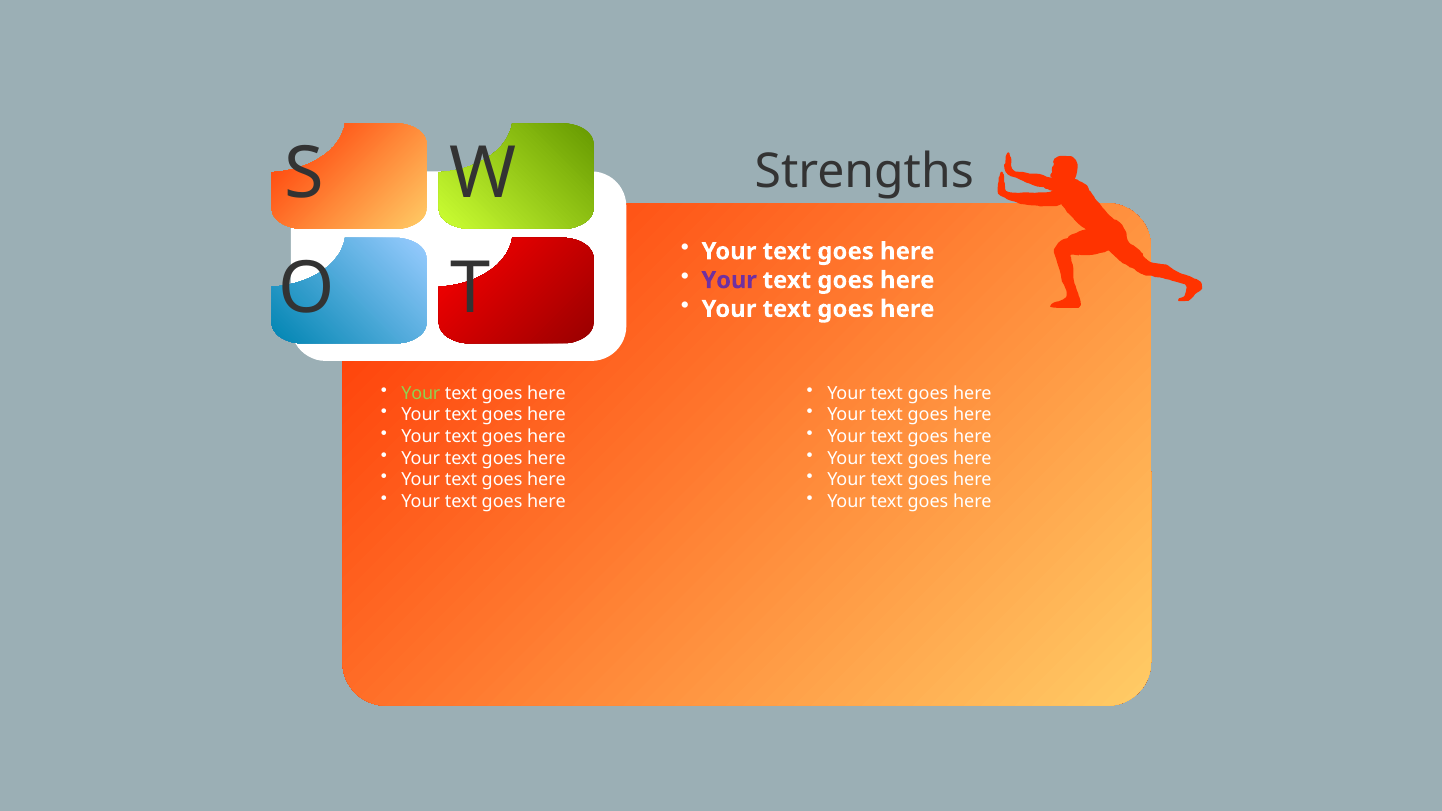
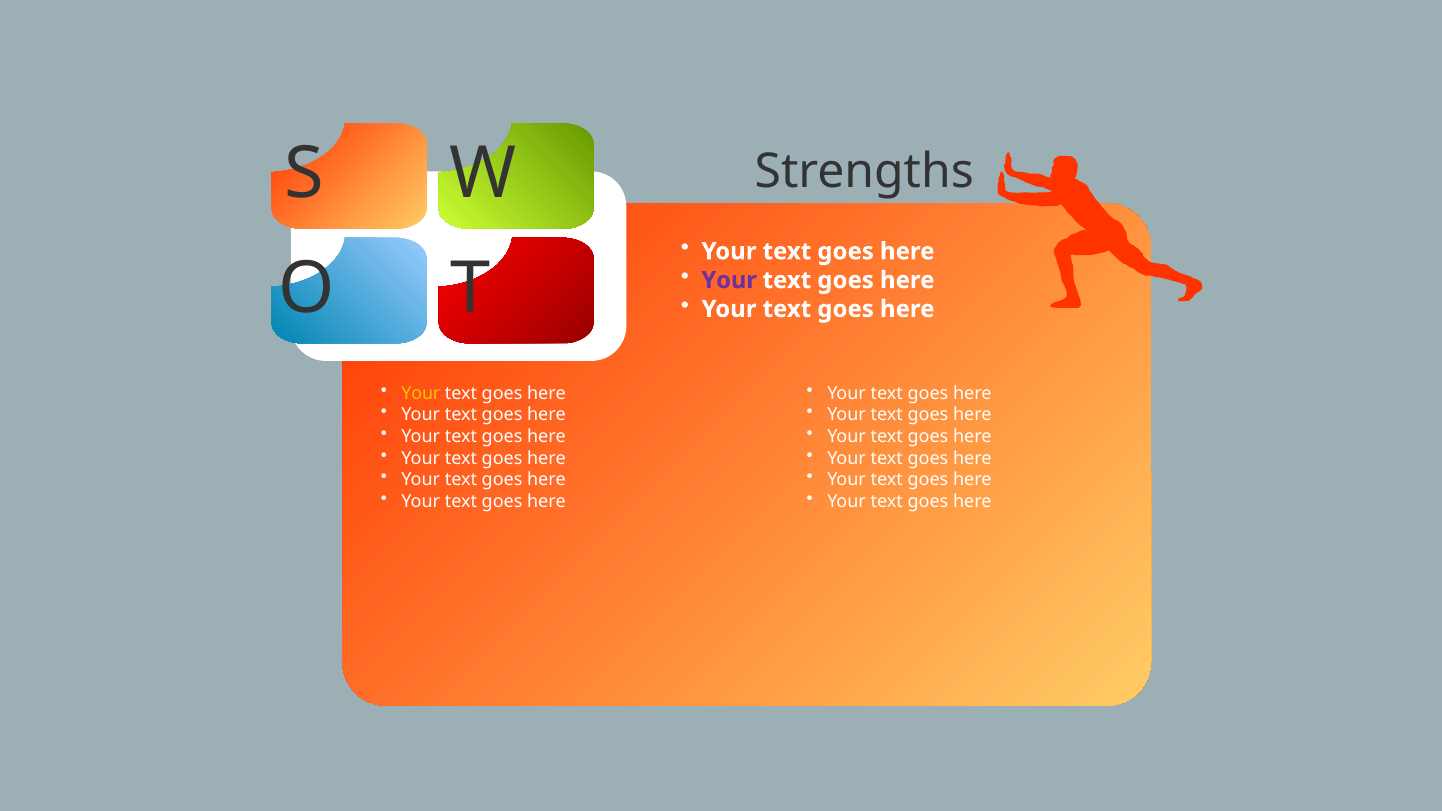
Your at (421, 393) colour: light green -> yellow
